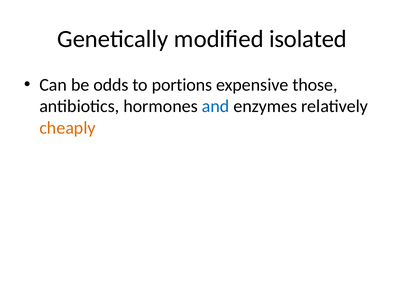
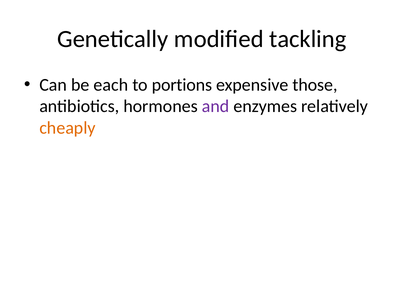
isolated: isolated -> tackling
odds: odds -> each
and colour: blue -> purple
